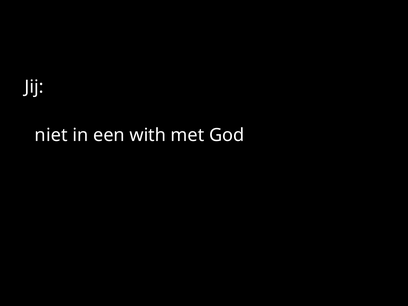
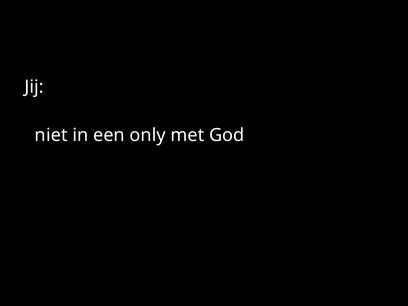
with: with -> only
